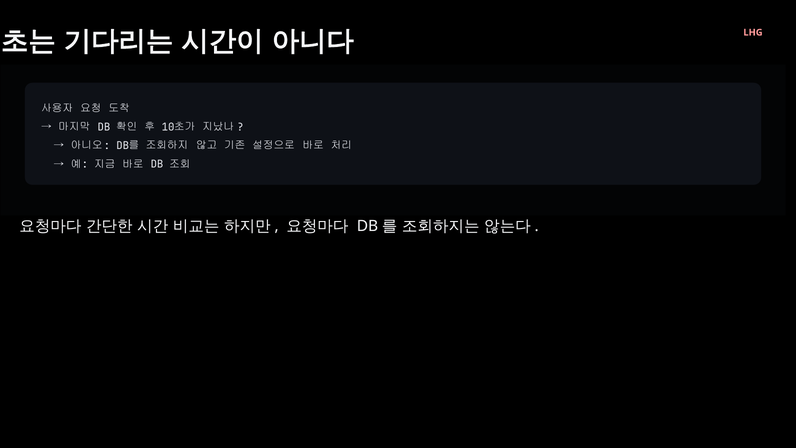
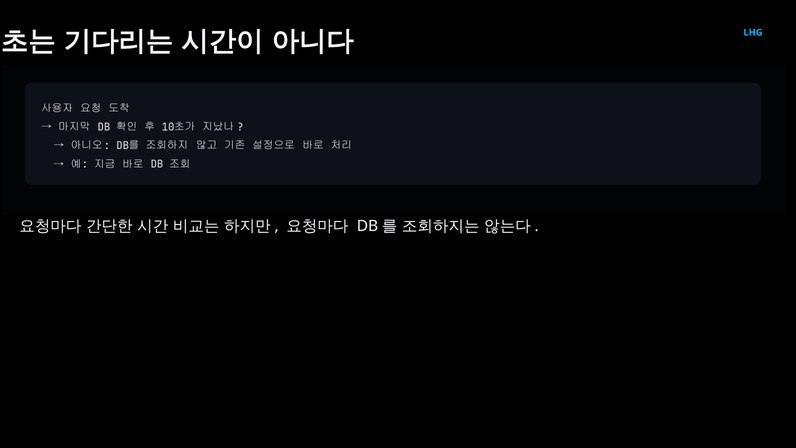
LHG colour: pink -> light blue
